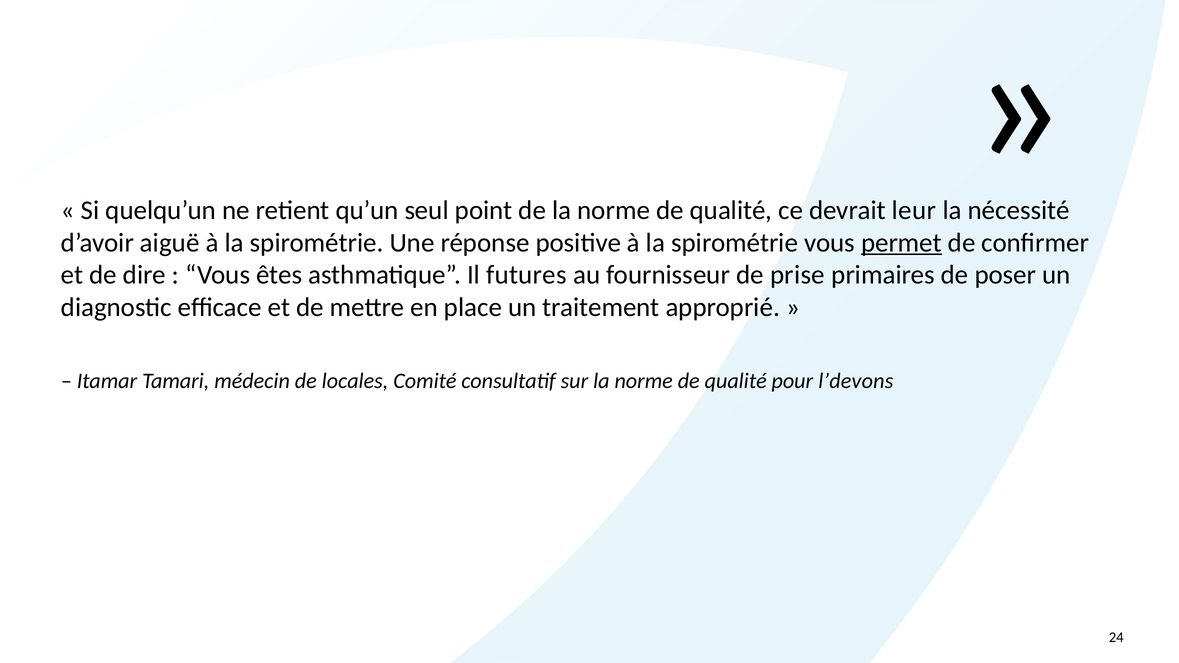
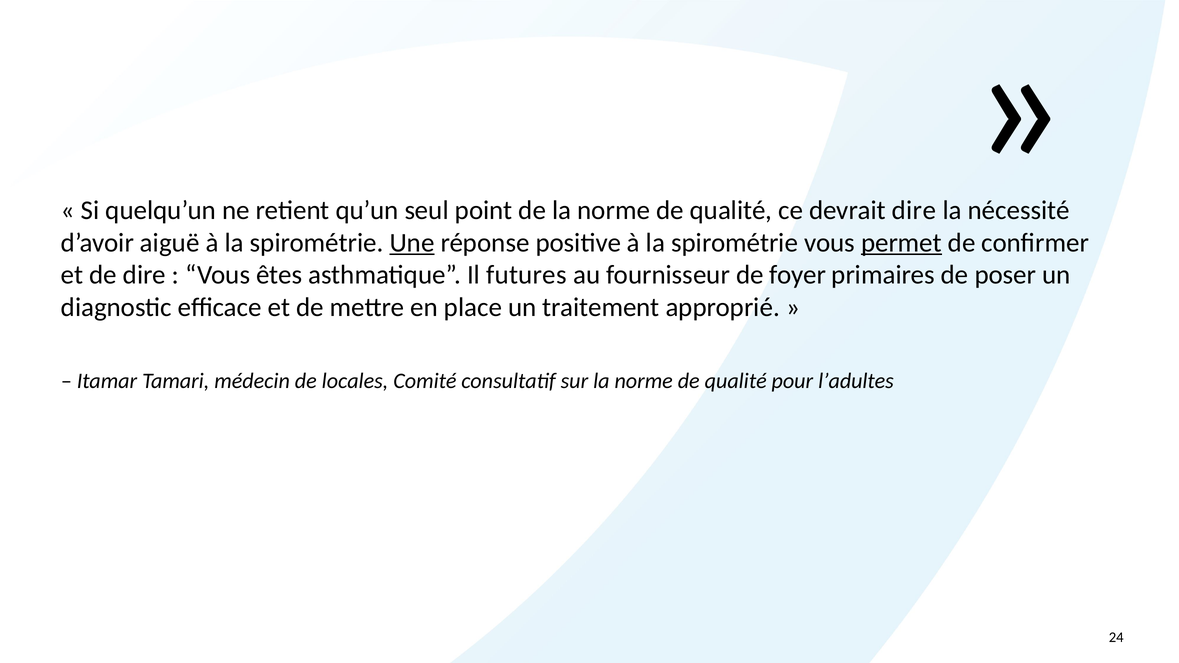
devrait leur: leur -> dire
Une underline: none -> present
prise: prise -> foyer
l’devons: l’devons -> l’adultes
